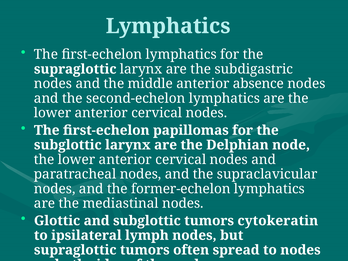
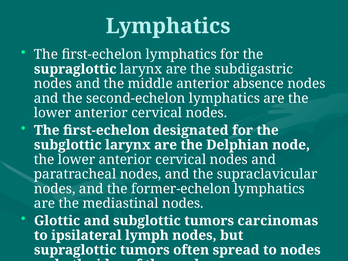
papillomas: papillomas -> designated
cytokeratin: cytokeratin -> carcinomas
